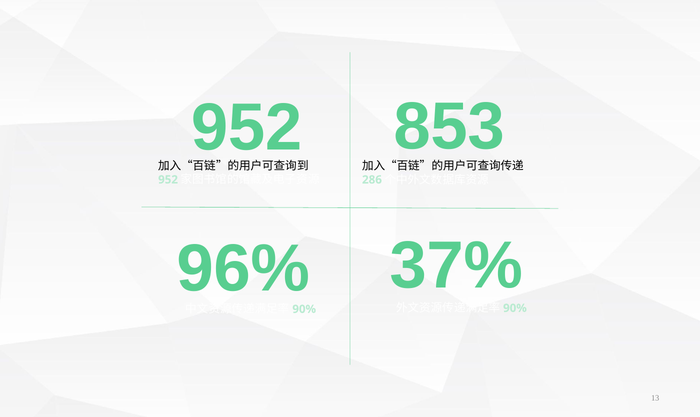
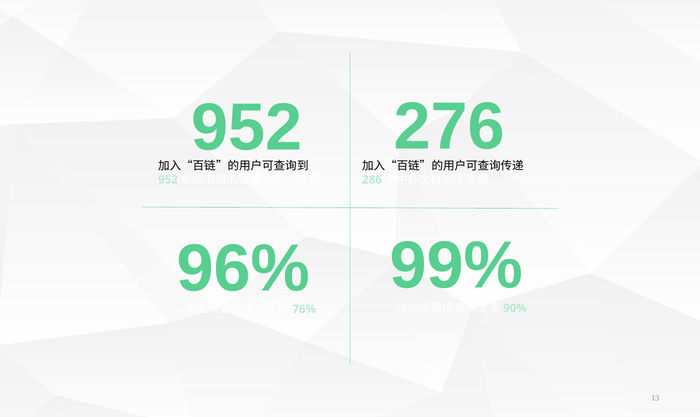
853: 853 -> 276
37%: 37% -> 99%
90% at (304, 309): 90% -> 76%
